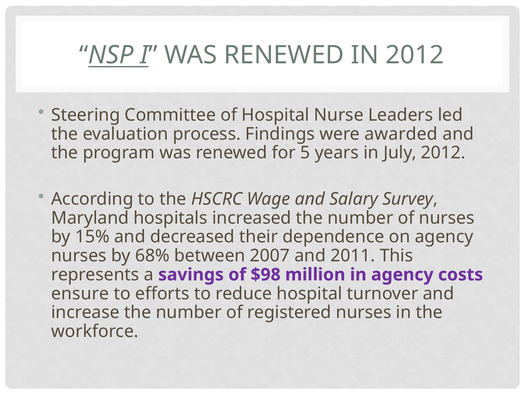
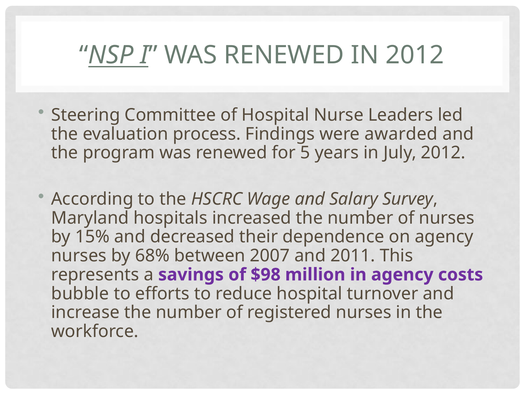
ensure: ensure -> bubble
